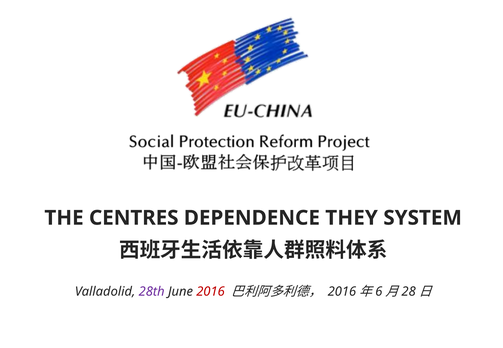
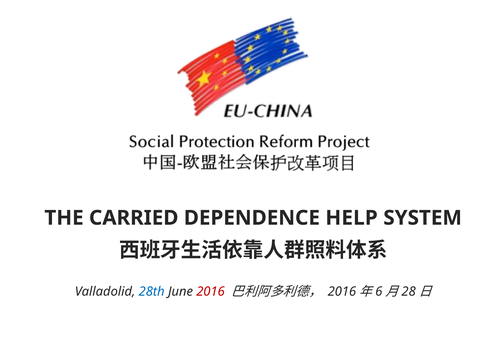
CENTRES: CENTRES -> CARRIED
THEY: THEY -> HELP
28th colour: purple -> blue
